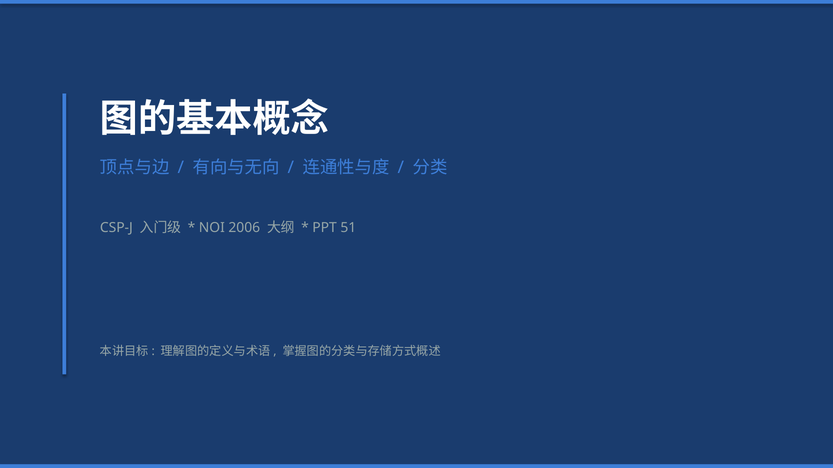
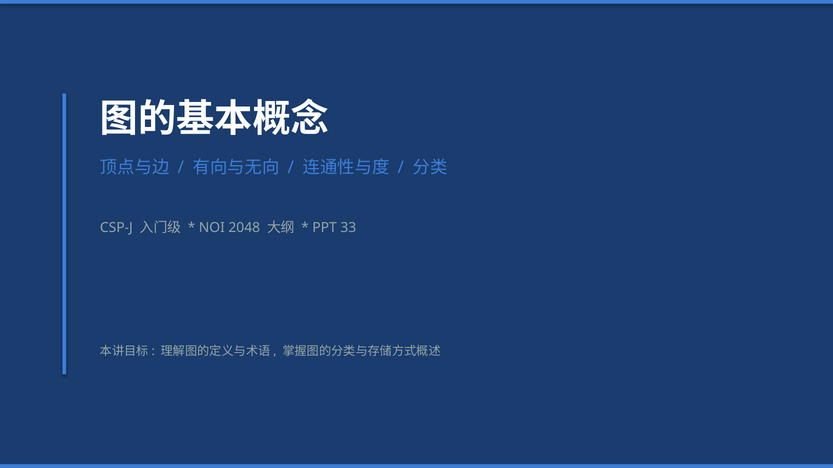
2006: 2006 -> 2048
51: 51 -> 33
